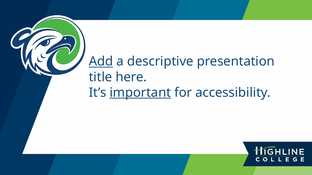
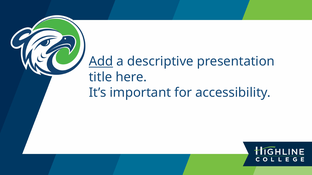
important underline: present -> none
